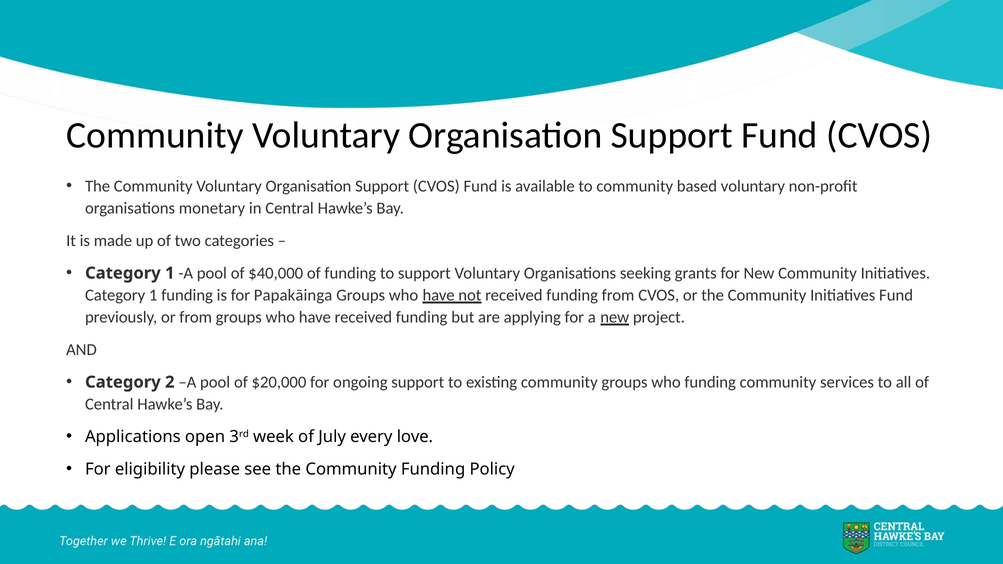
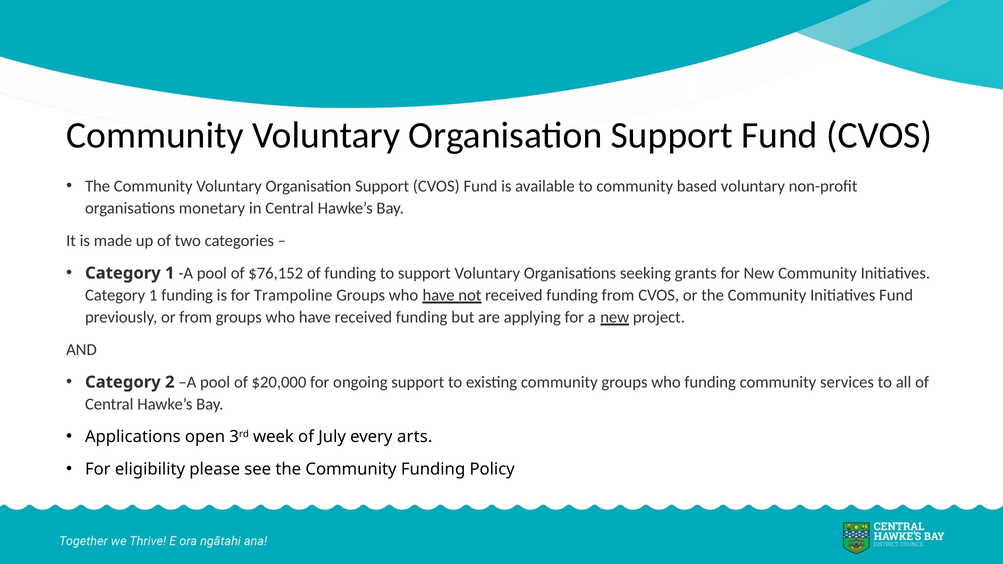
$40,000: $40,000 -> $76,152
Papakāinga: Papakāinga -> Trampoline
love: love -> arts
